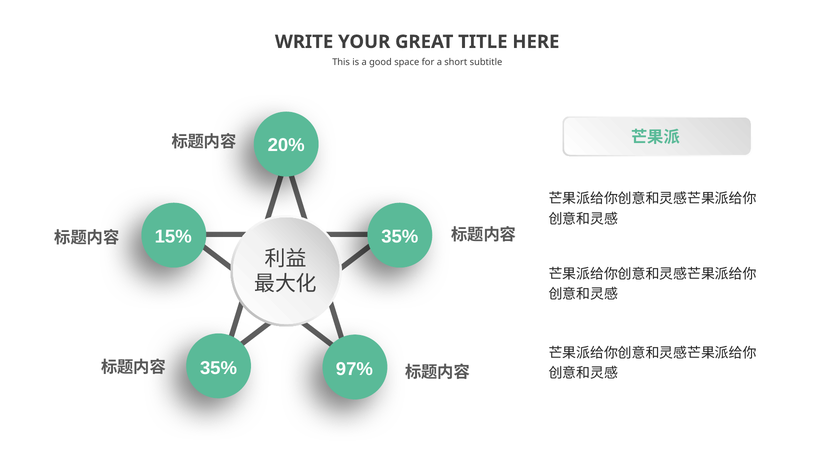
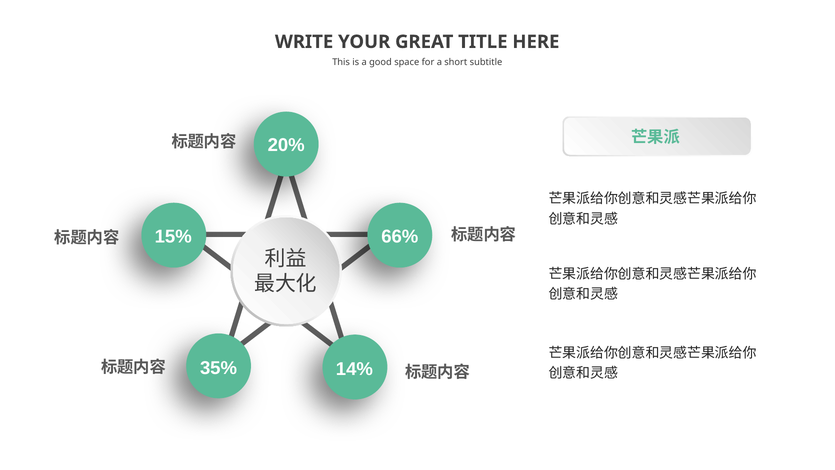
15% 35%: 35% -> 66%
97%: 97% -> 14%
